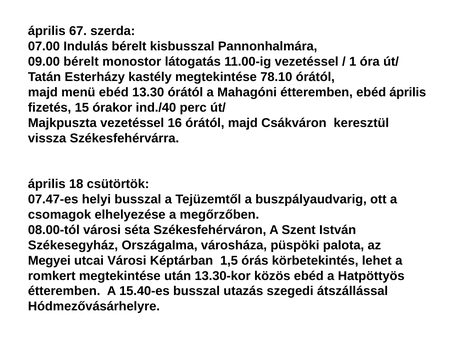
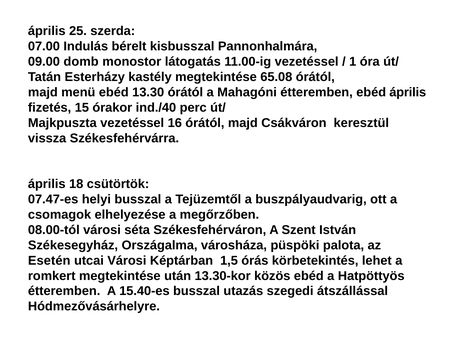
67: 67 -> 25
09.00 bérelt: bérelt -> domb
78.10: 78.10 -> 65.08
Megyei: Megyei -> Esetén
